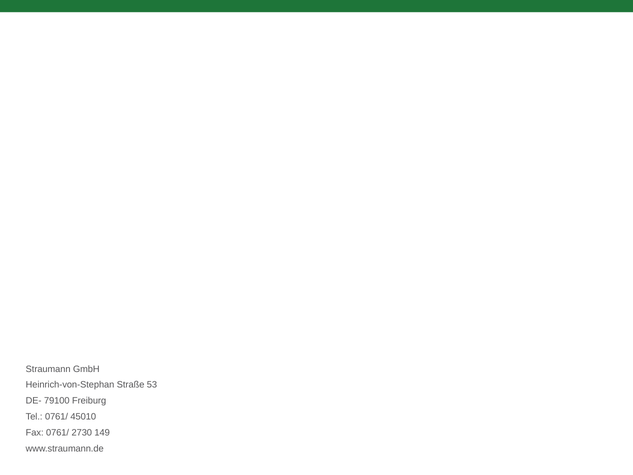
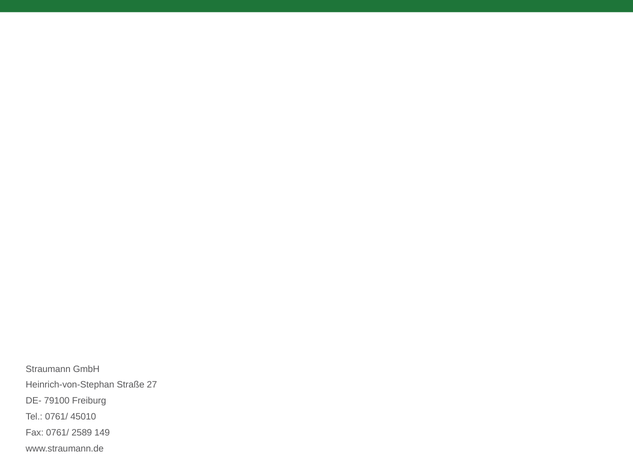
53: 53 -> 27
2730: 2730 -> 2589
